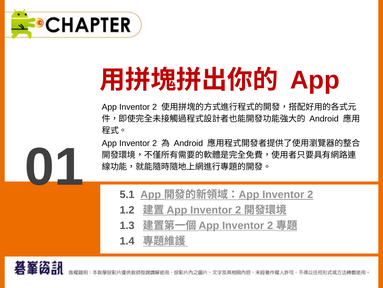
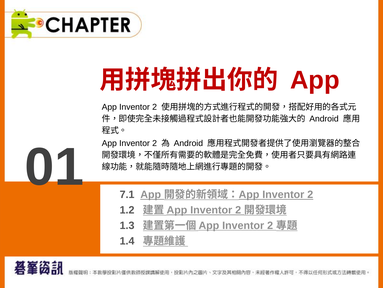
5.1: 5.1 -> 7.1
